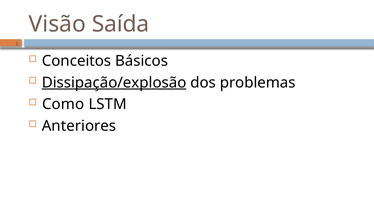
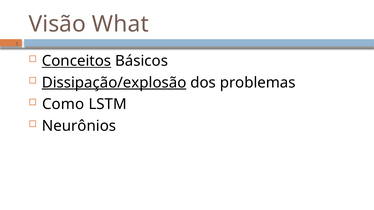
Saída: Saída -> What
Conceitos underline: none -> present
Anteriores: Anteriores -> Neurônios
